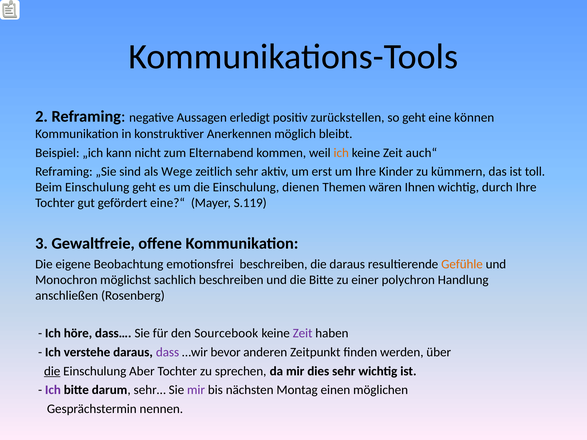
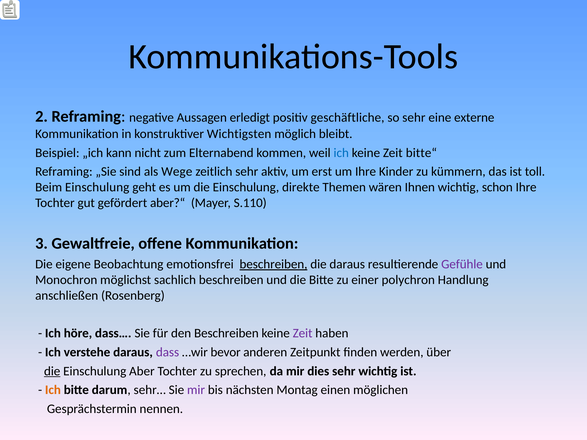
zurückstellen: zurückstellen -> geschäftliche
so geht: geht -> sehr
können: können -> externe
Anerkennen: Anerkennen -> Wichtigsten
ich at (341, 153) colour: orange -> blue
auch“: auch“ -> bitte“
dienen: dienen -> direkte
durch: durch -> schon
eine?“: eine?“ -> aber?“
S.119: S.119 -> S.110
beschreiben at (273, 264) underline: none -> present
Gefühle colour: orange -> purple
den Sourcebook: Sourcebook -> Beschreiben
Ich at (53, 390) colour: purple -> orange
